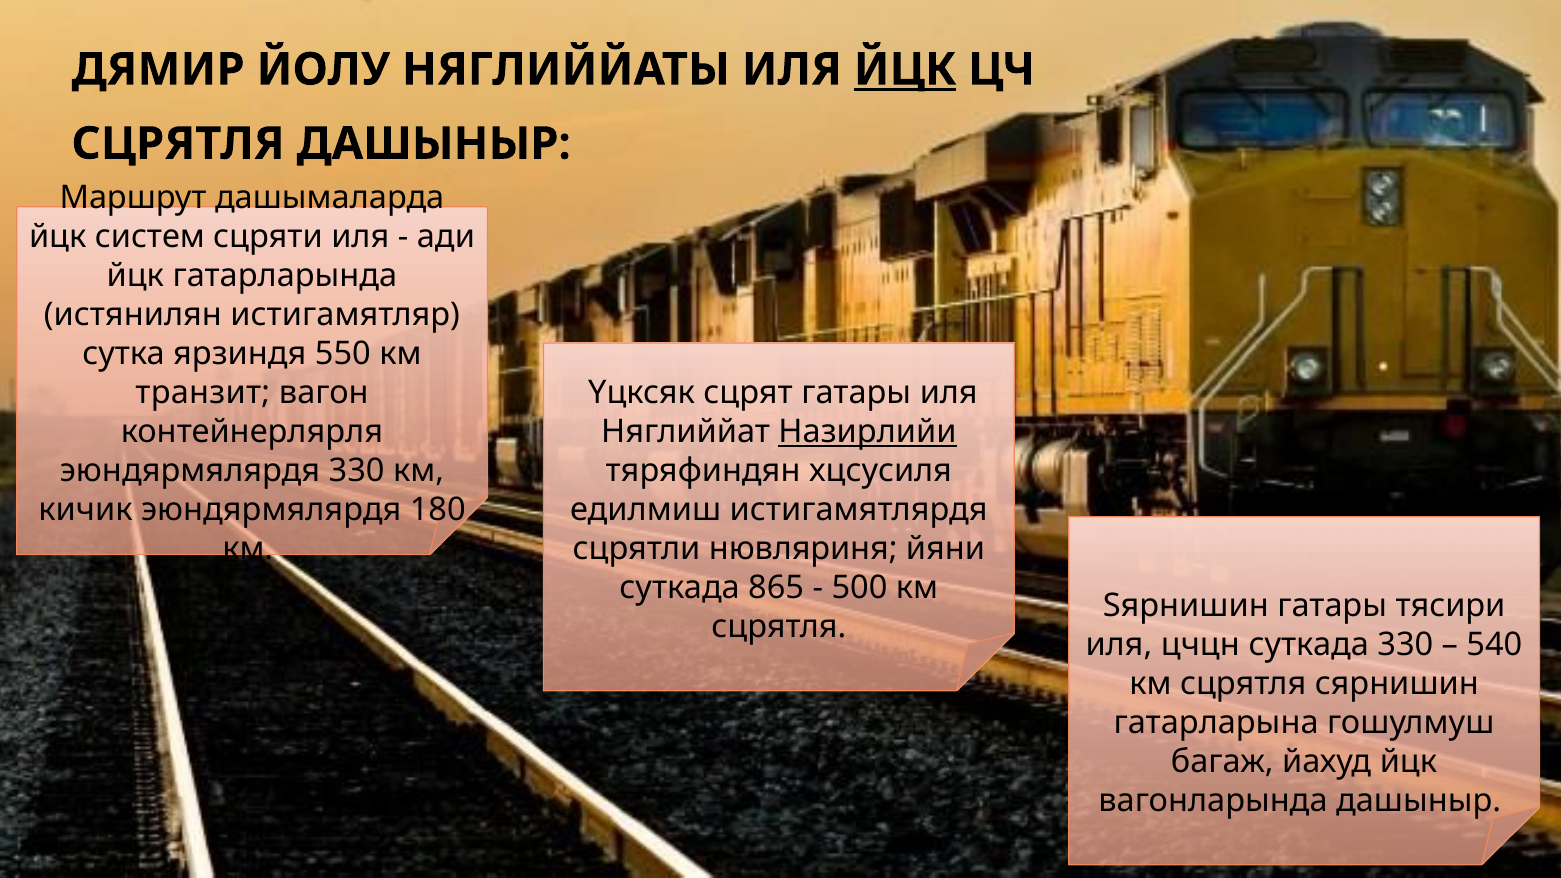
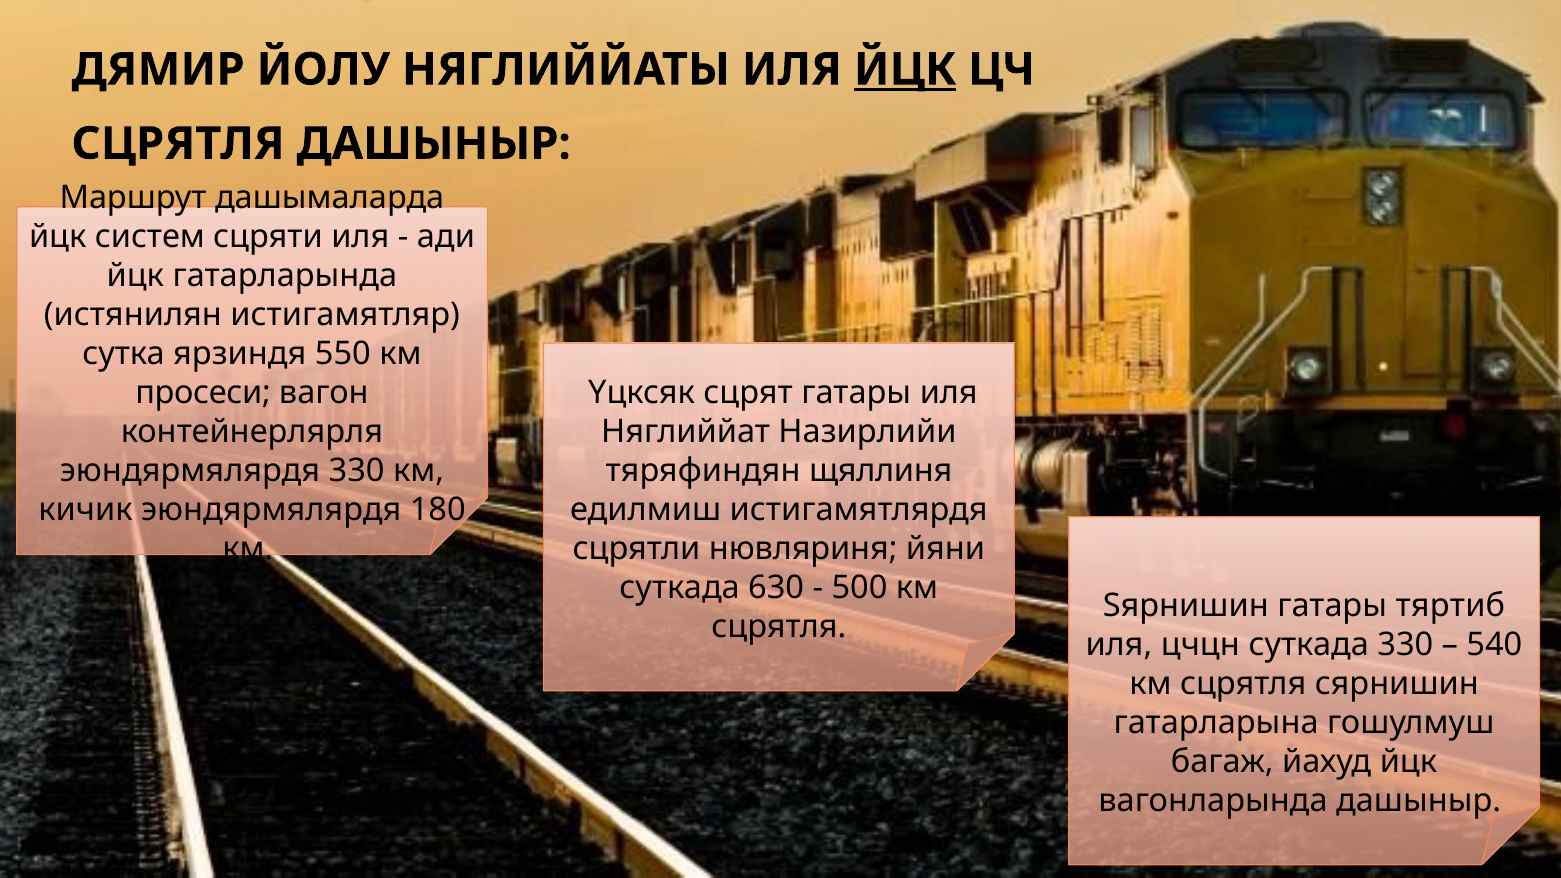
транзит: транзит -> просеси
Назирлийи underline: present -> none
хцсусиля: хцсусиля -> щяллиня
865: 865 -> 630
тясири: тясири -> тяртиб
